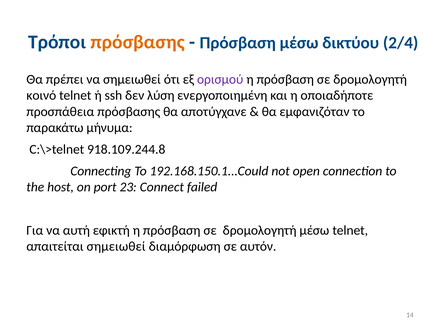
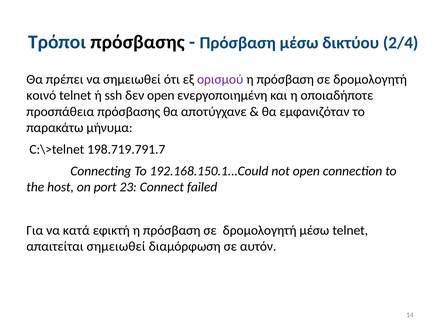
πρόσβασης at (138, 42) colour: orange -> black
δεν λύση: λύση -> open
918.109.244.8: 918.109.244.8 -> 198.719.791.7
αυτή: αυτή -> κατά
